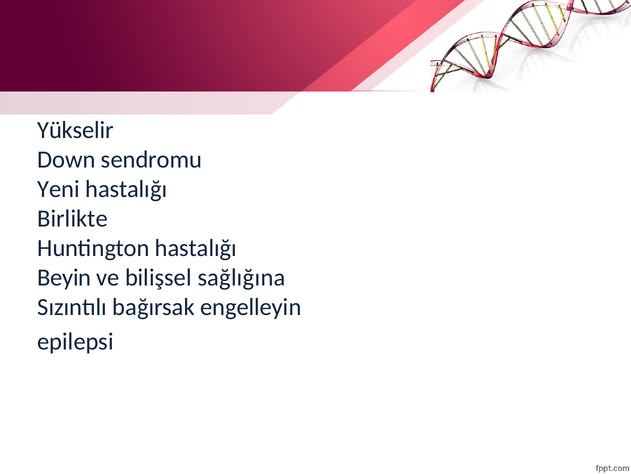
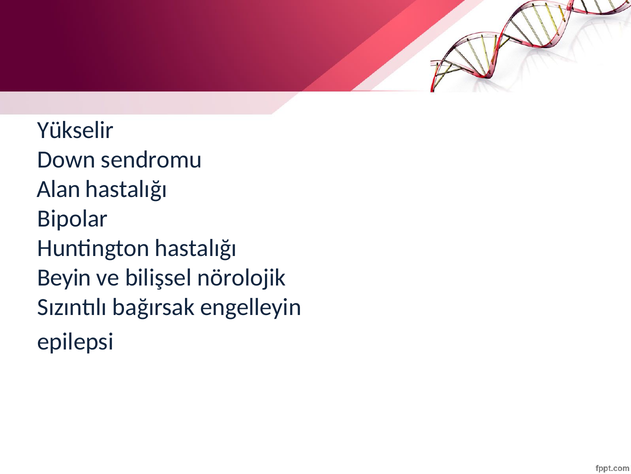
Yeni: Yeni -> Alan
Birlikte: Birlikte -> Bipolar
sağlığına: sağlığına -> nörolojik
